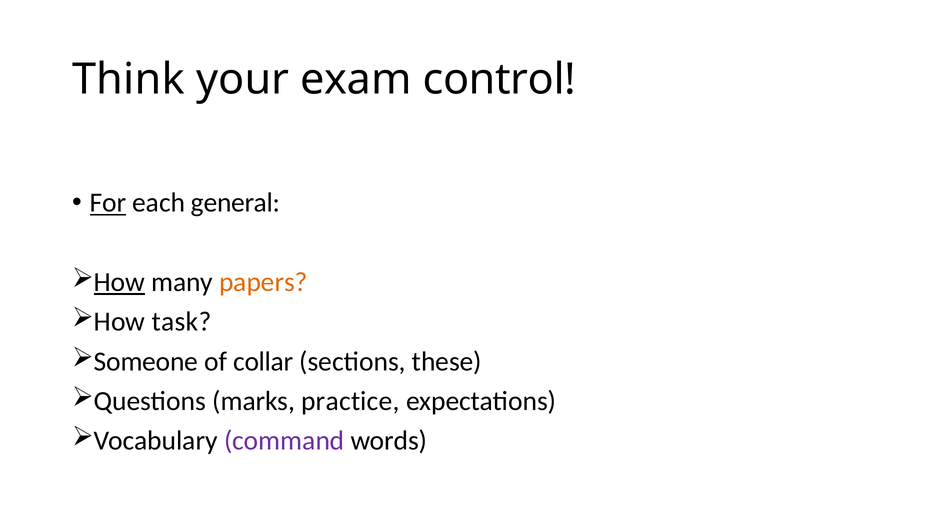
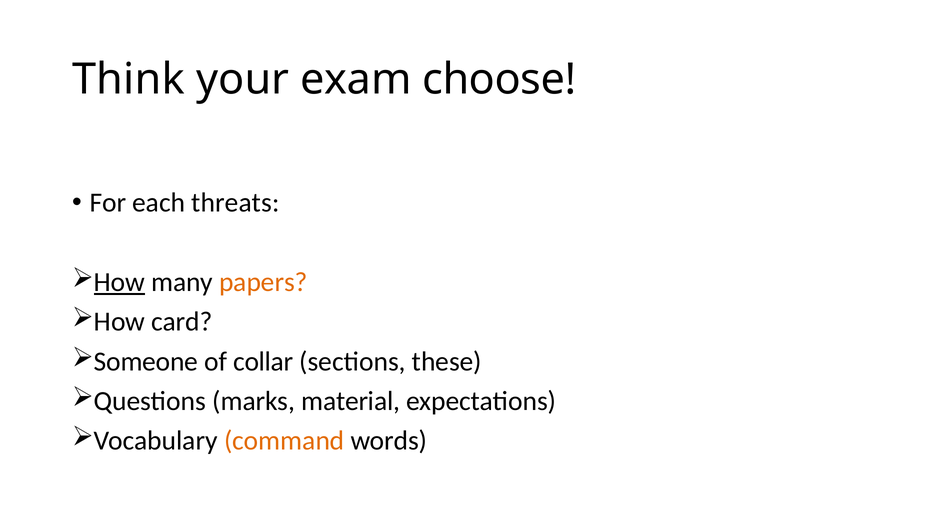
control: control -> choose
For underline: present -> none
general: general -> threats
task: task -> card
practice: practice -> material
command colour: purple -> orange
